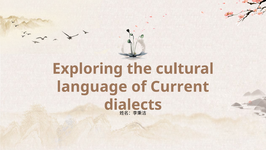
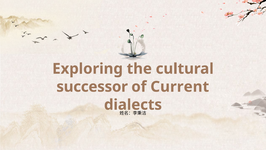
language: language -> successor
